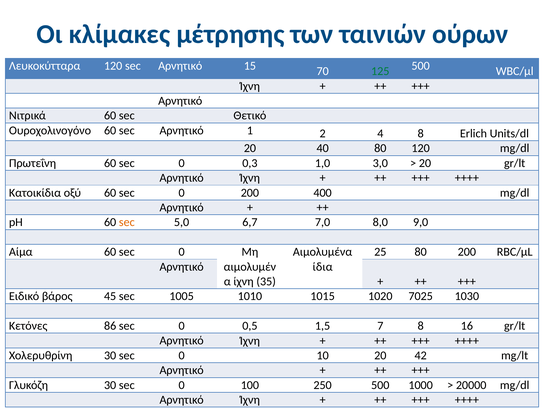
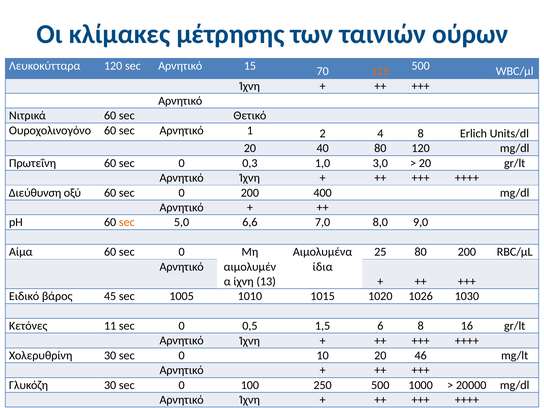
125 colour: green -> orange
Κατοικίδια: Κατοικίδια -> Διεύθυνση
6,7: 6,7 -> 6,6
35: 35 -> 13
7025: 7025 -> 1026
86: 86 -> 11
7: 7 -> 6
42: 42 -> 46
